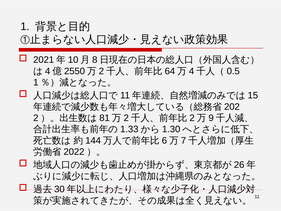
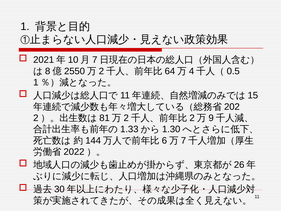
8 at (95, 60): 8 -> 7
4 at (48, 71): 4 -> 8
